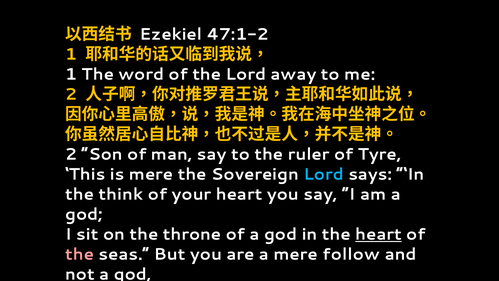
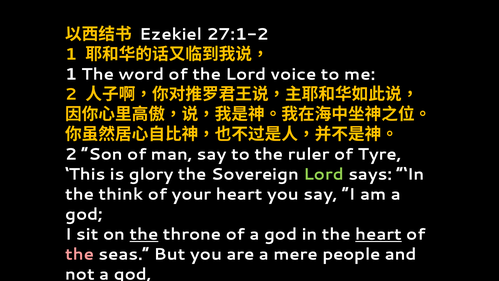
47:1-2: 47:1-2 -> 27:1-2
away: away -> voice
is mere: mere -> glory
Lord at (324, 174) colour: light blue -> light green
the at (144, 234) underline: none -> present
follow: follow -> people
